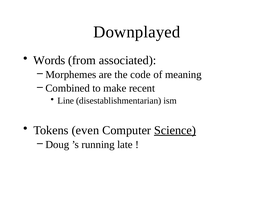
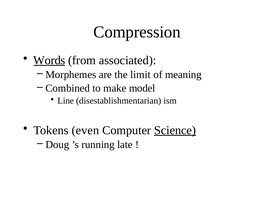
Downplayed: Downplayed -> Compression
Words underline: none -> present
code: code -> limit
recent: recent -> model
